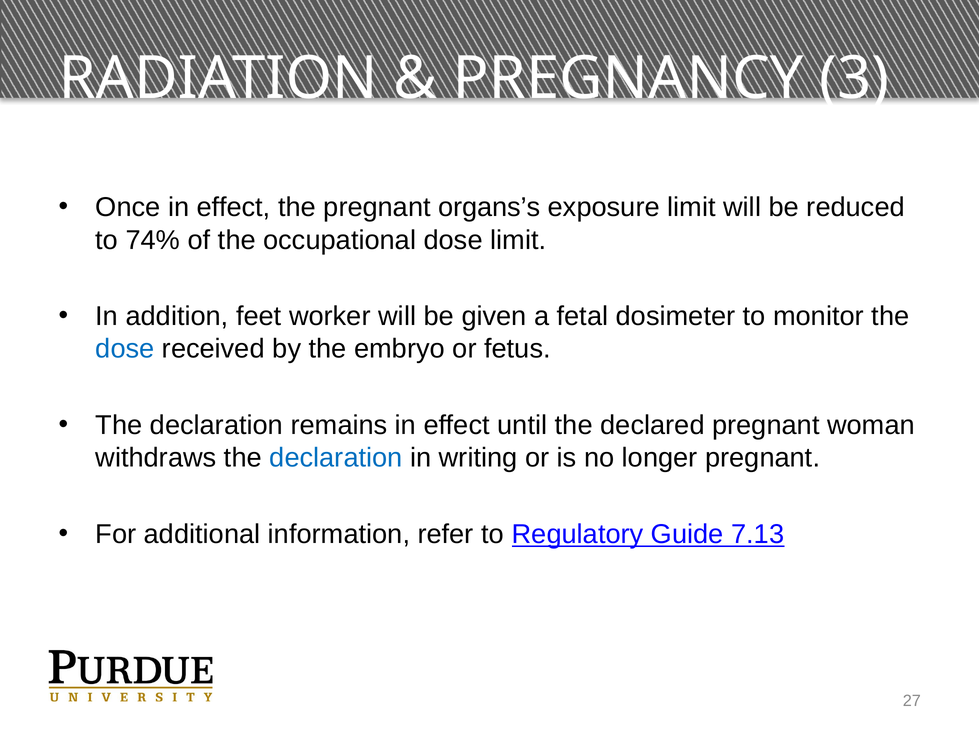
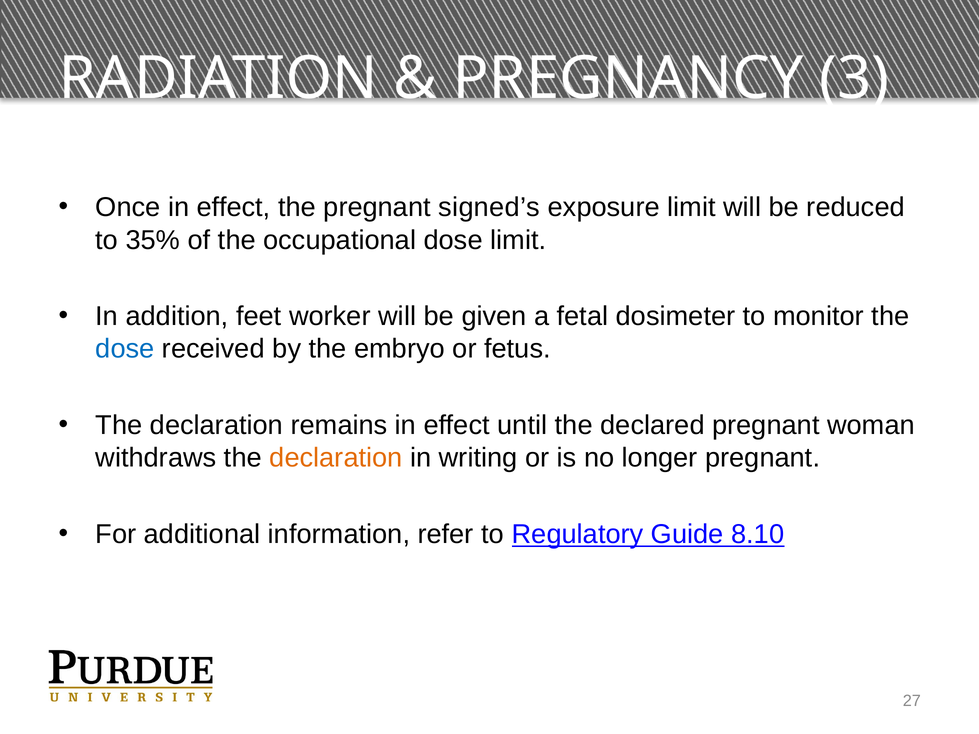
organs’s: organs’s -> signed’s
74%: 74% -> 35%
declaration at (336, 458) colour: blue -> orange
7.13: 7.13 -> 8.10
